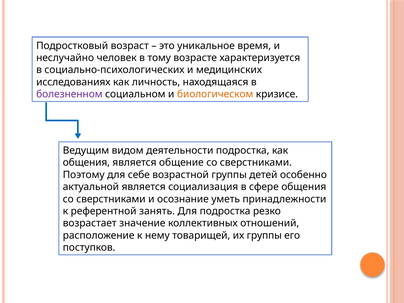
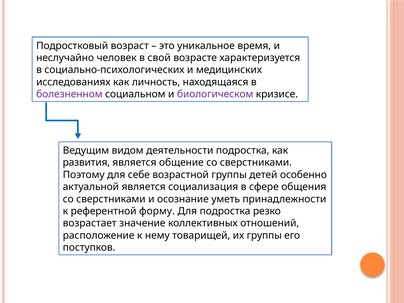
тому: тому -> свой
биологическом colour: orange -> purple
общения at (86, 163): общения -> развития
занять: занять -> форму
